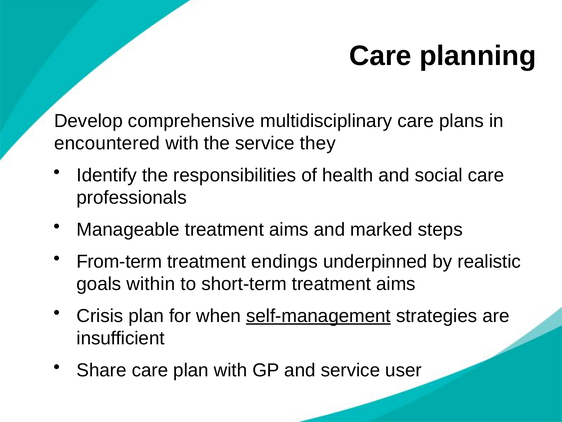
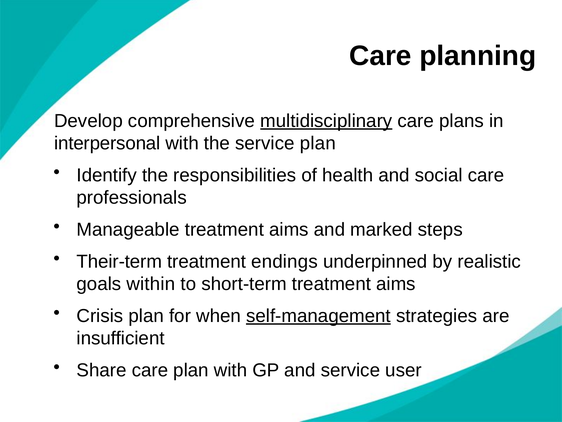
multidisciplinary underline: none -> present
encountered: encountered -> interpersonal
service they: they -> plan
From-term: From-term -> Their-term
